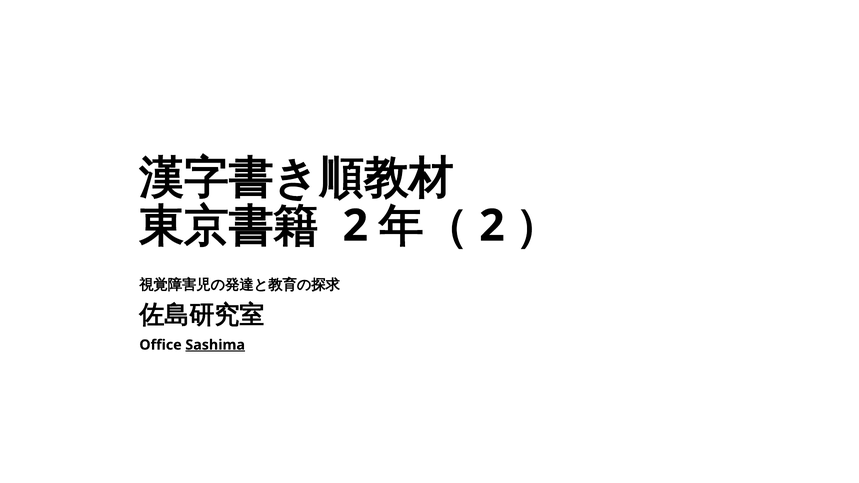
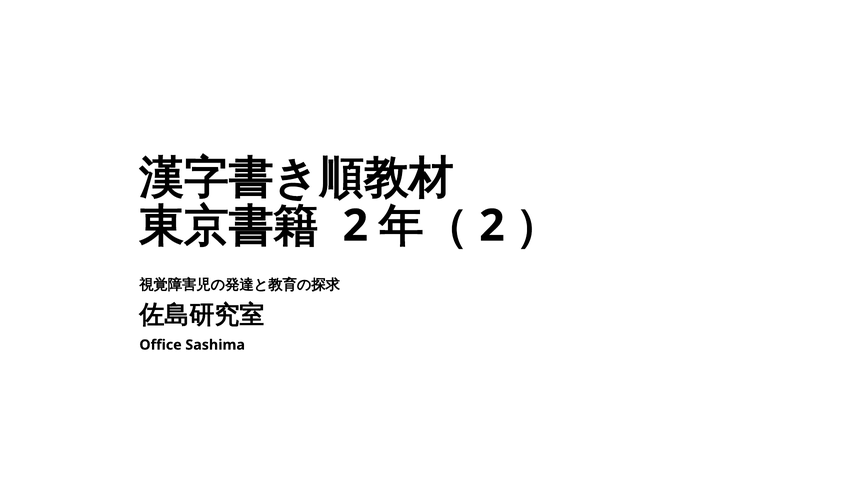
Sashima underline: present -> none
